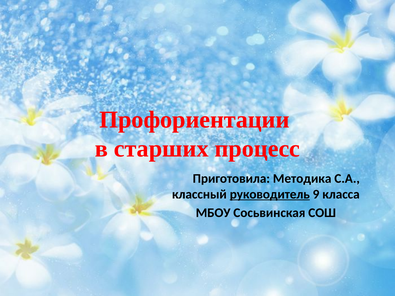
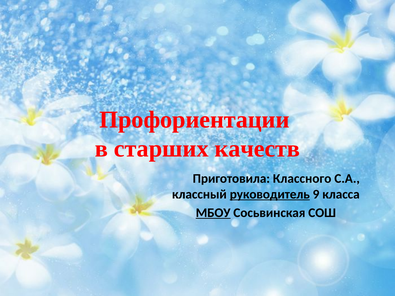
процесс: процесс -> качеств
Методика: Методика -> Классного
МБОУ underline: none -> present
